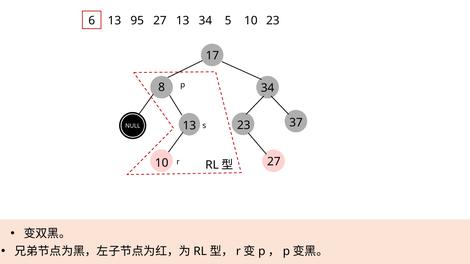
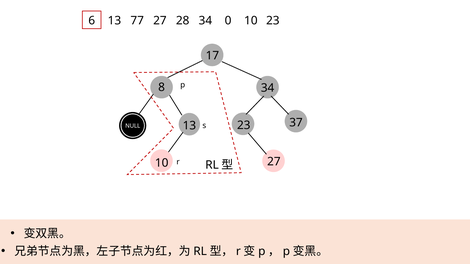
95: 95 -> 77
27 13: 13 -> 28
5: 5 -> 0
